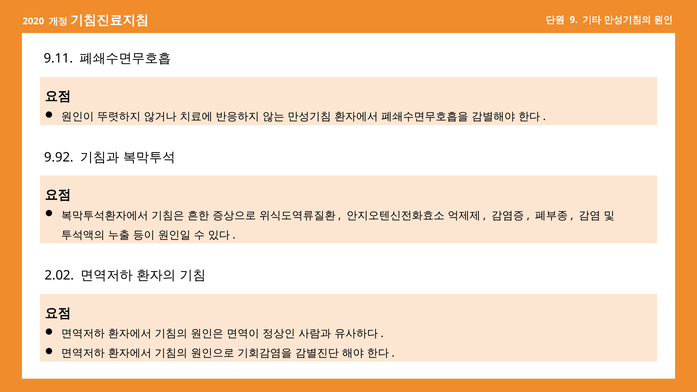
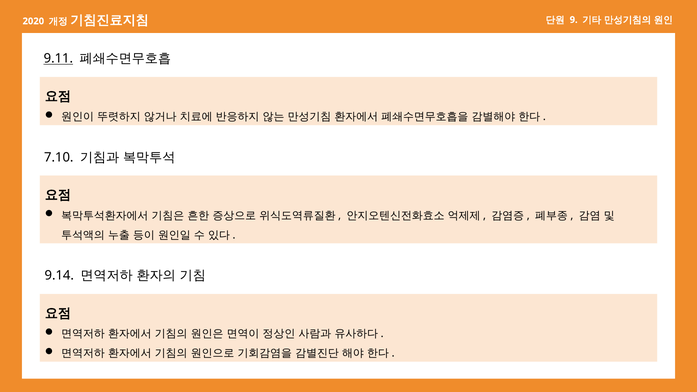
9.11 underline: none -> present
9.92: 9.92 -> 7.10
2.02: 2.02 -> 9.14
